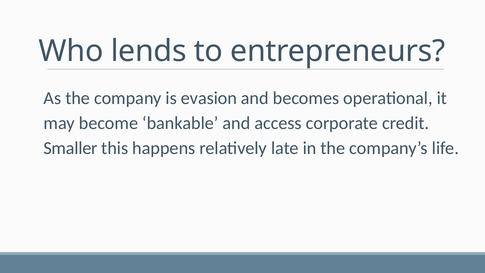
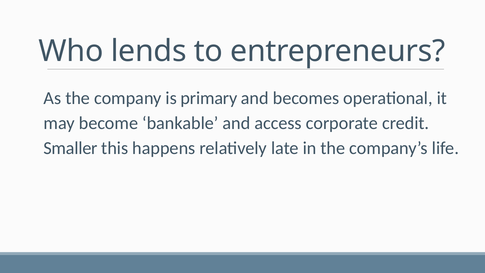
evasion: evasion -> primary
